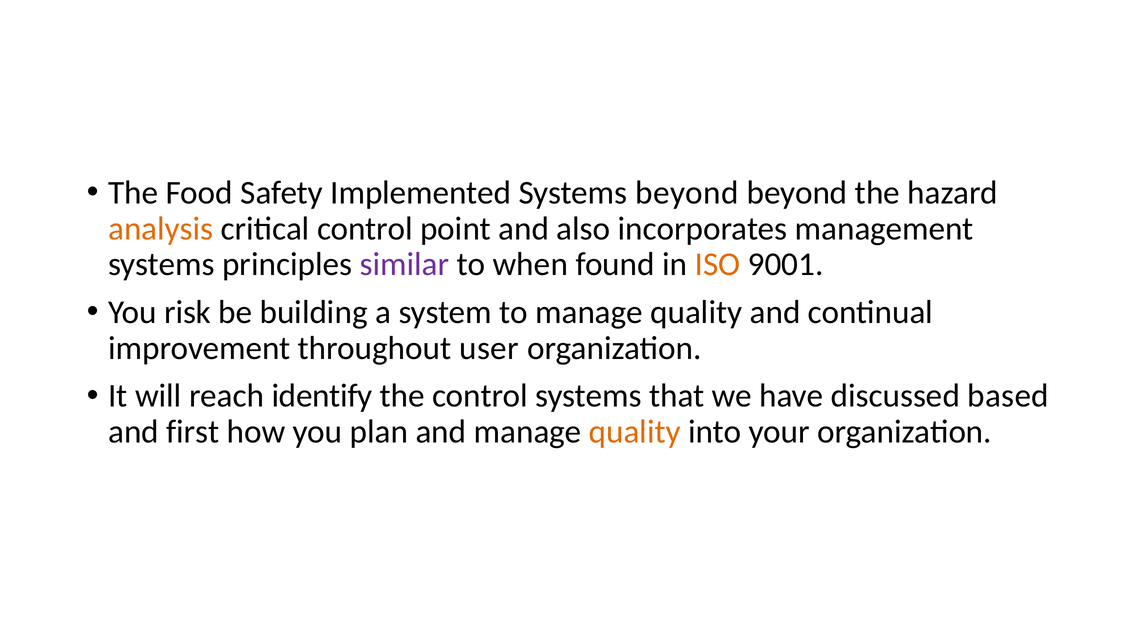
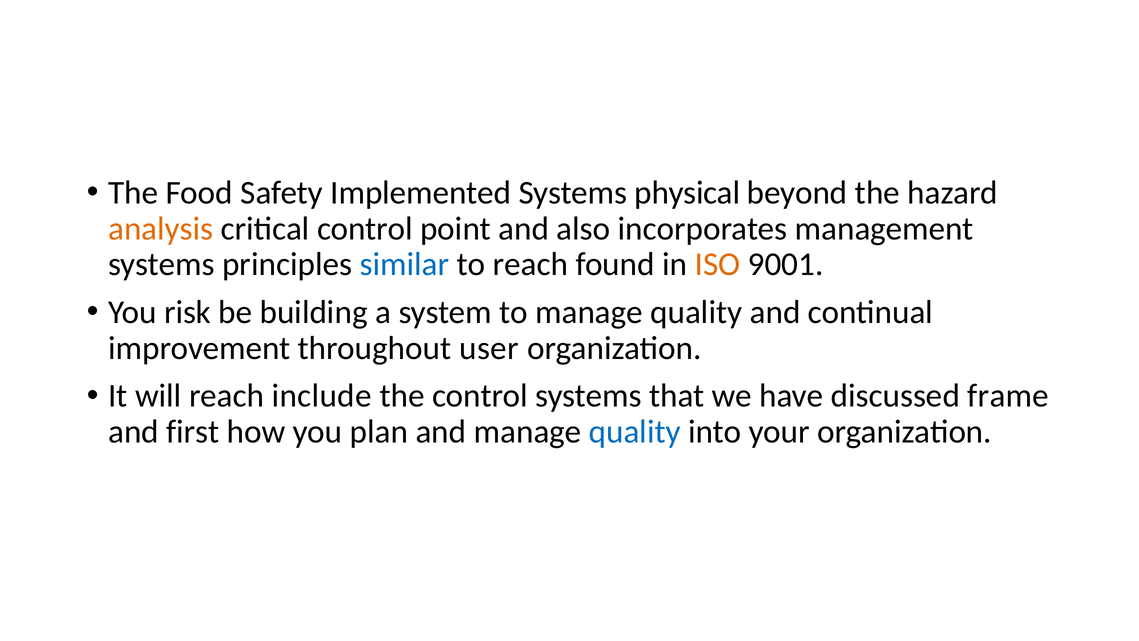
Systems beyond: beyond -> physical
similar colour: purple -> blue
to when: when -> reach
identify: identify -> include
based: based -> frame
quality at (635, 432) colour: orange -> blue
